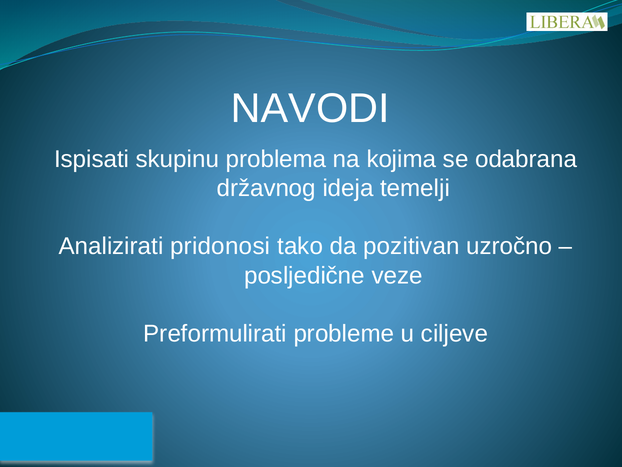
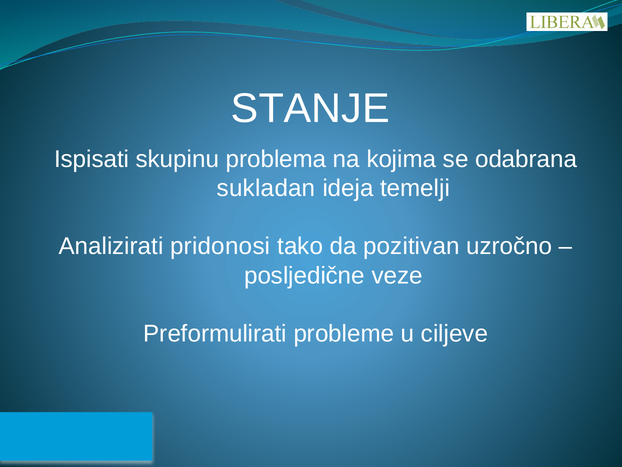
NAVODI: NAVODI -> STANJE
državnog: državnog -> sukladan
